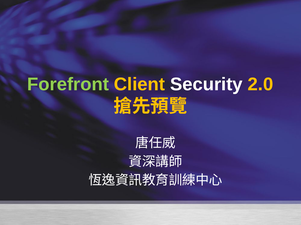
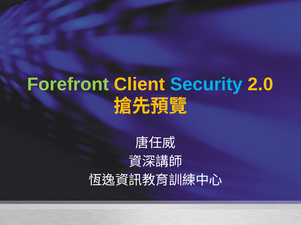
Security colour: white -> light blue
